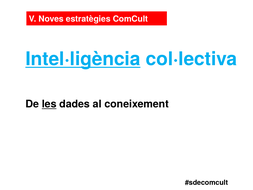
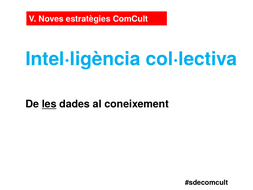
Intel·ligència underline: present -> none
